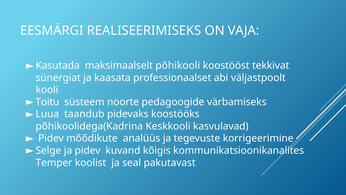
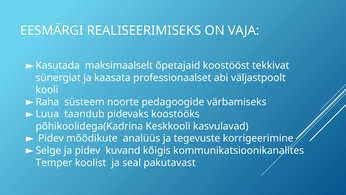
põhikooli: põhikooli -> õpetajaid
Toitu: Toitu -> Raha
